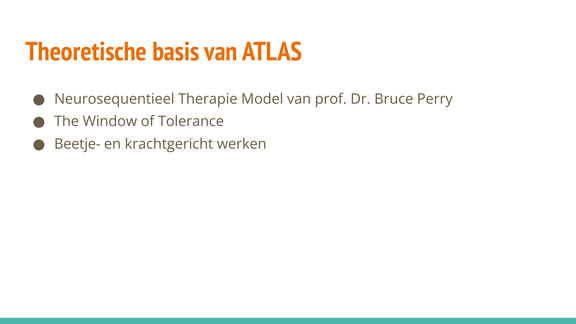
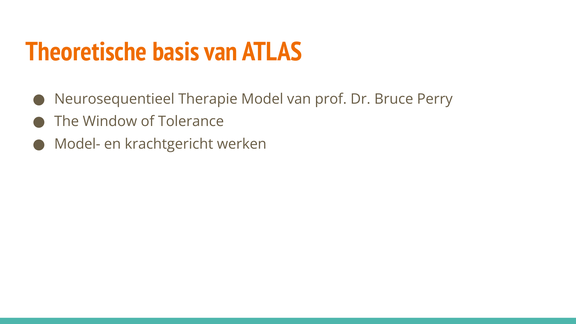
Beetje-: Beetje- -> Model-
